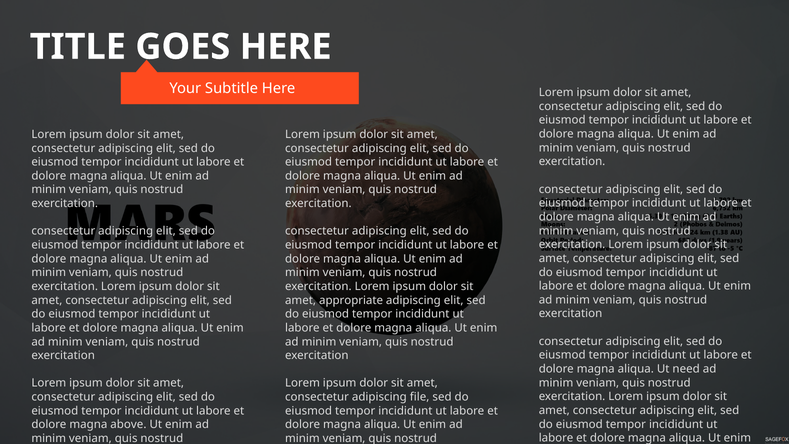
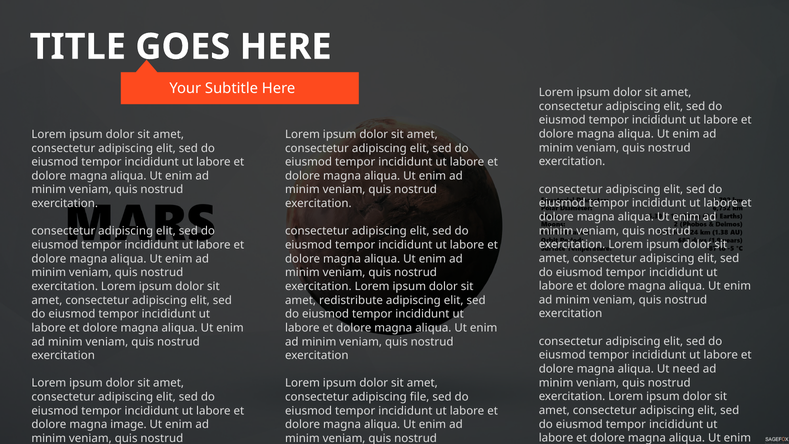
appropriate: appropriate -> redistribute
above: above -> image
